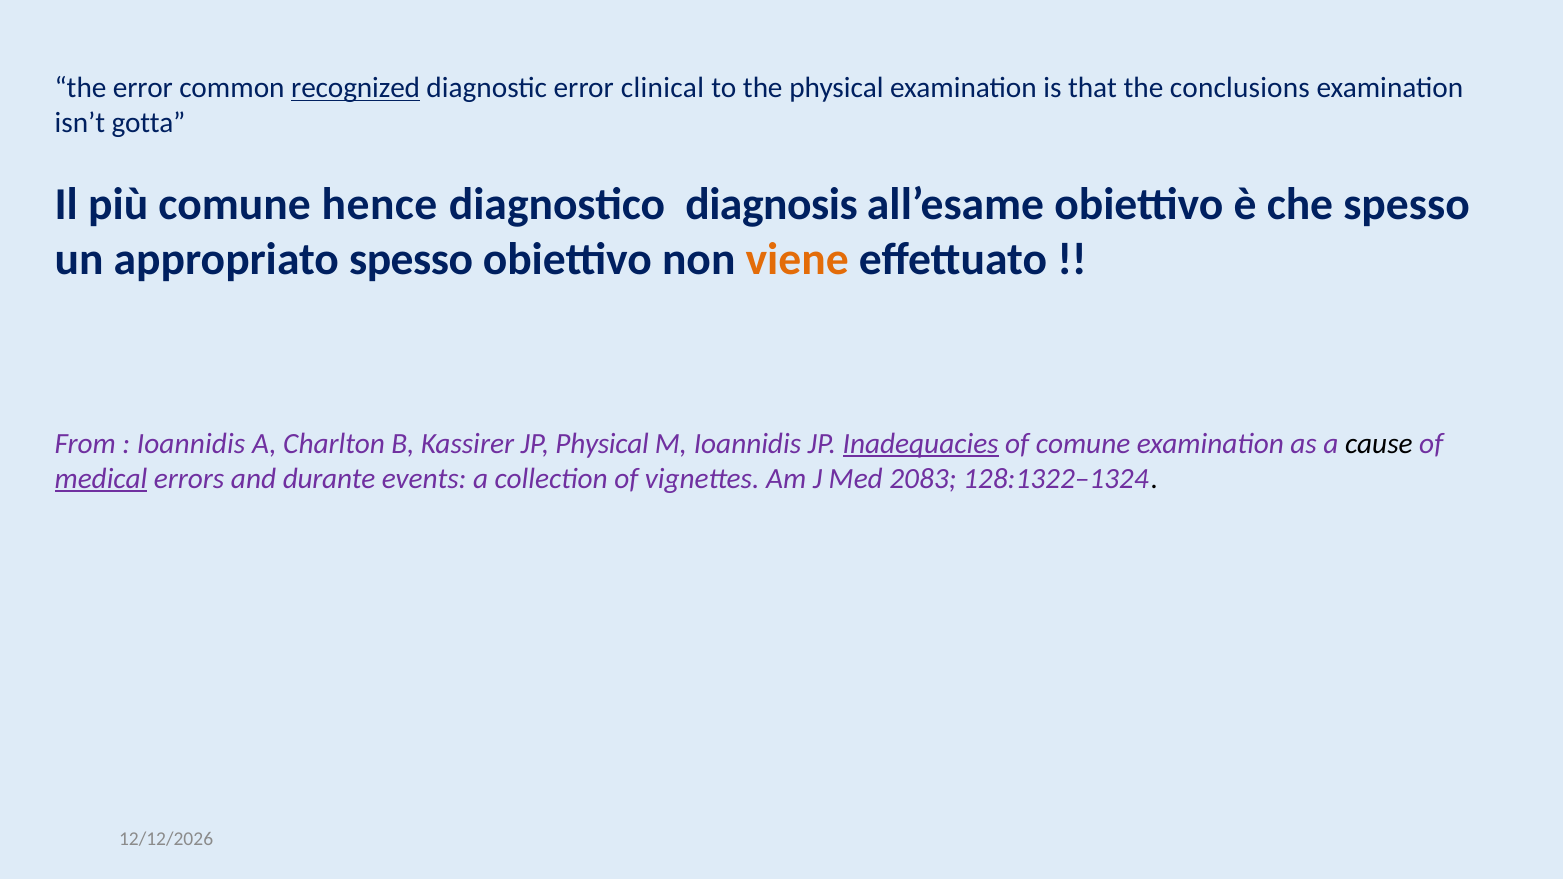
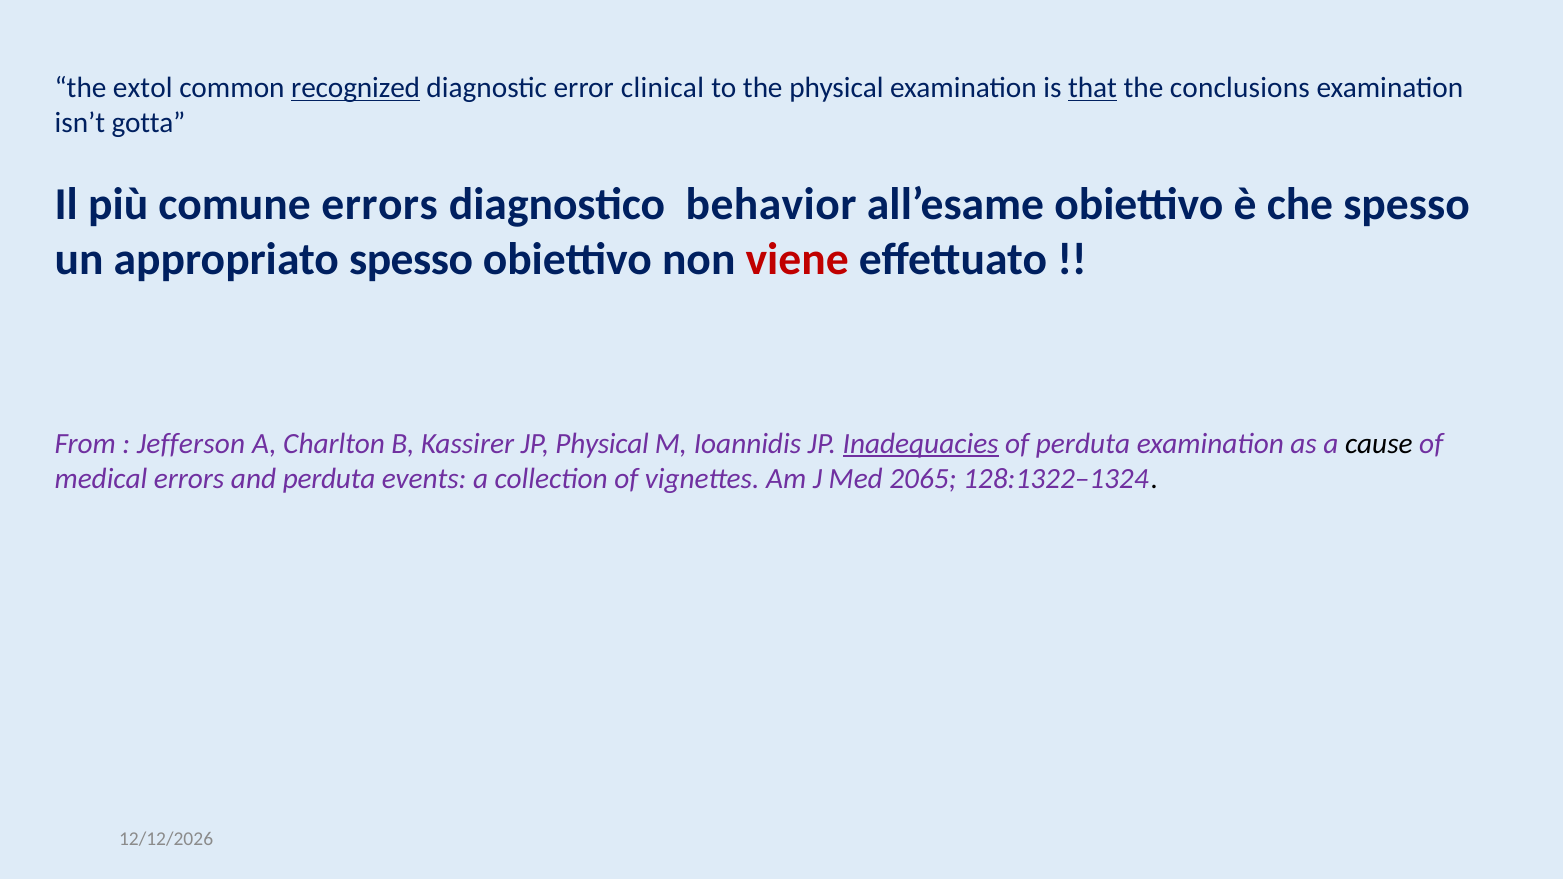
the error: error -> extol
that underline: none -> present
comune hence: hence -> errors
diagnosis: diagnosis -> behavior
viene colour: orange -> red
Ioannidis at (191, 444): Ioannidis -> Jefferson
of comune: comune -> perduta
medical underline: present -> none
and durante: durante -> perduta
2083: 2083 -> 2065
